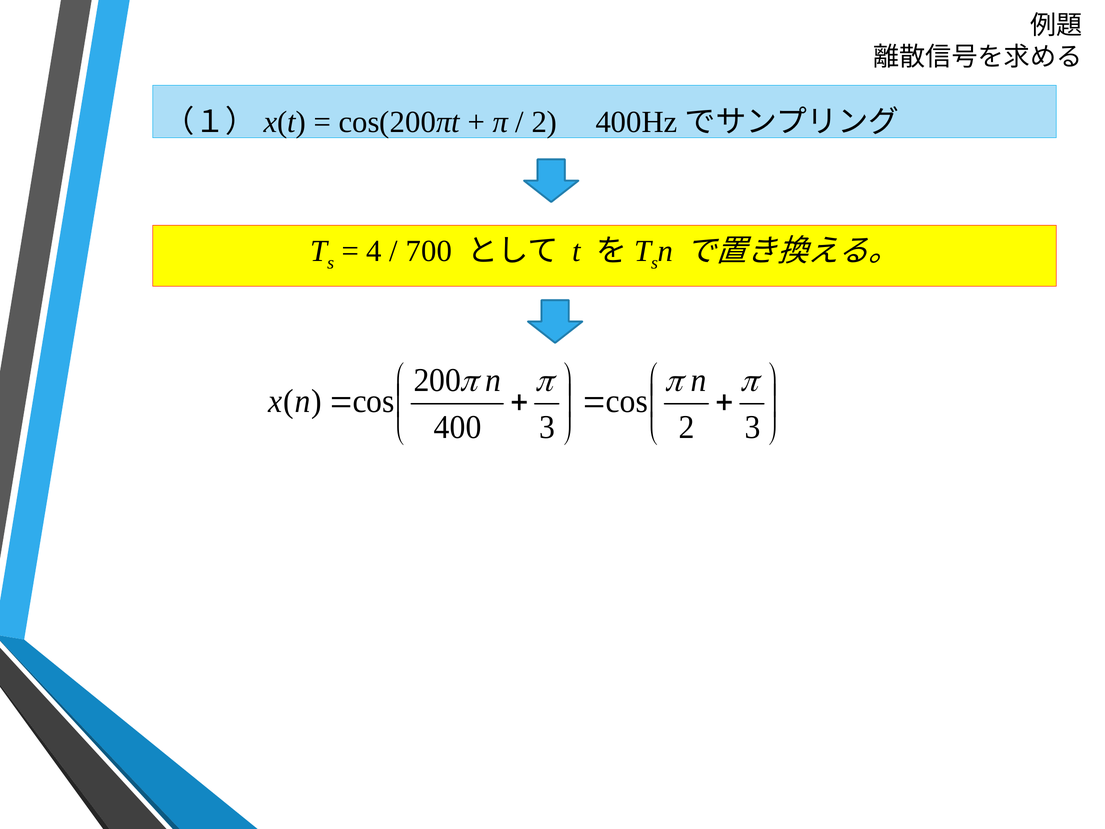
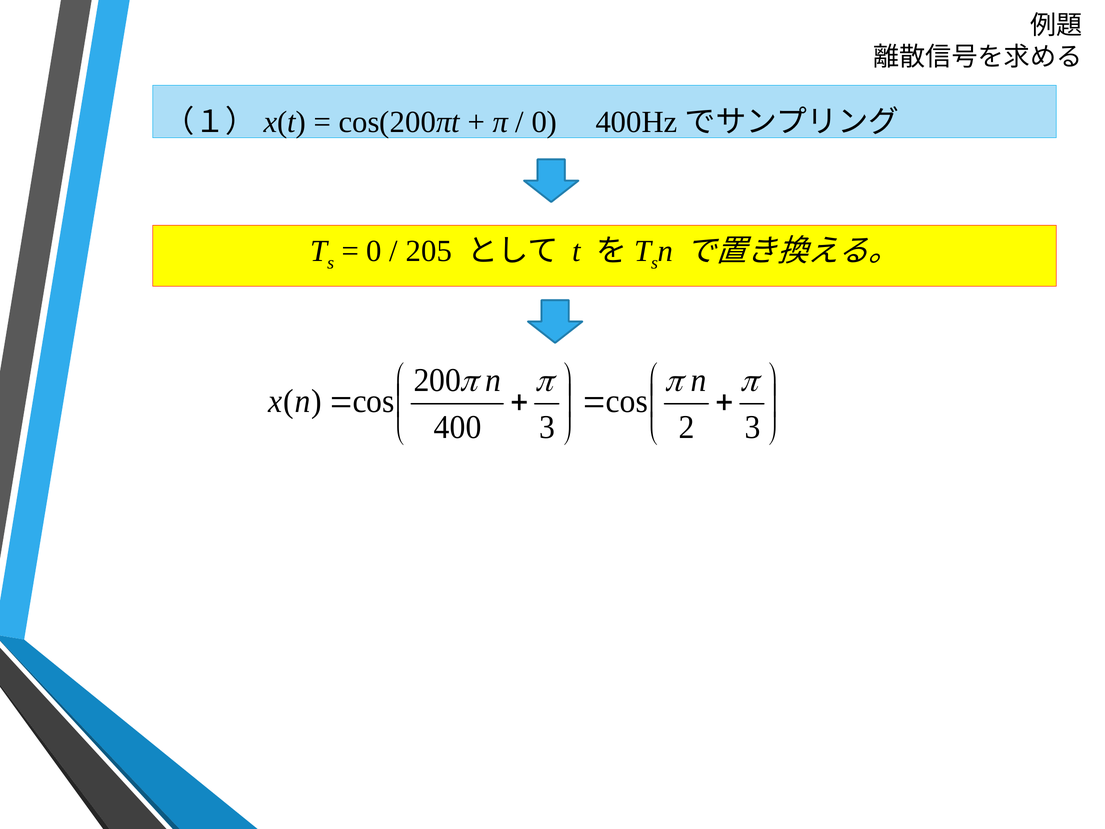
2 at (544, 122): 2 -> 0
4 at (374, 251): 4 -> 0
700: 700 -> 205
